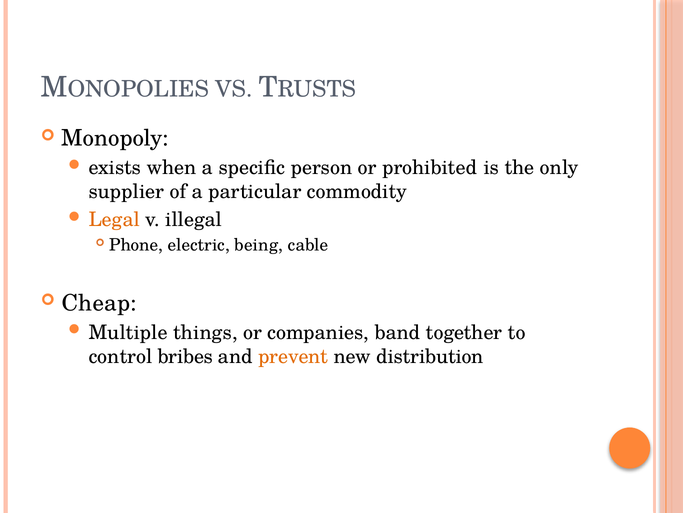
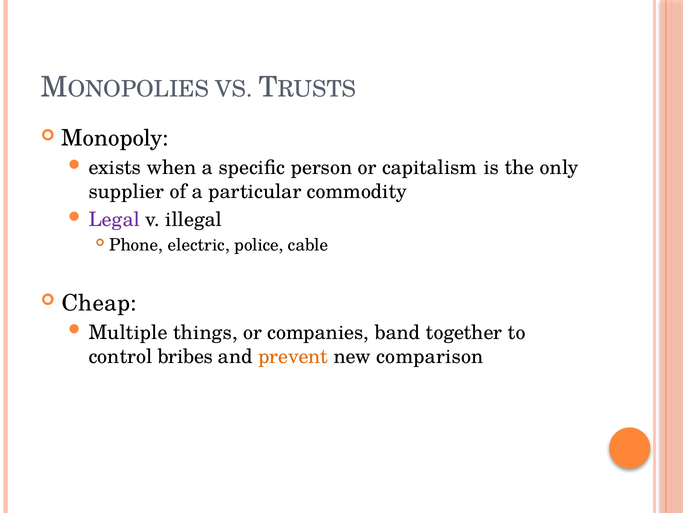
prohibited: prohibited -> capitalism
Legal colour: orange -> purple
being: being -> police
distribution: distribution -> comparison
